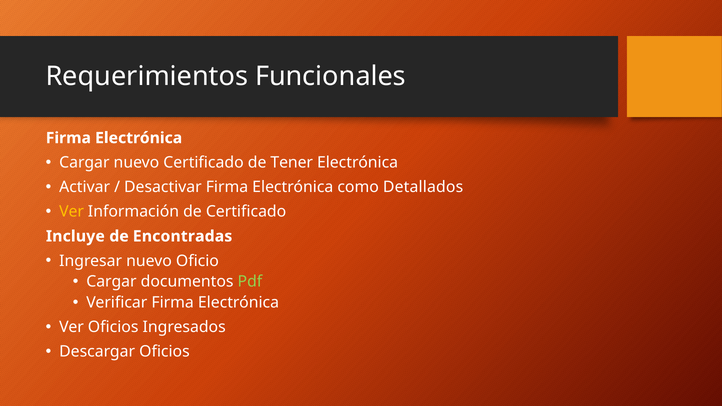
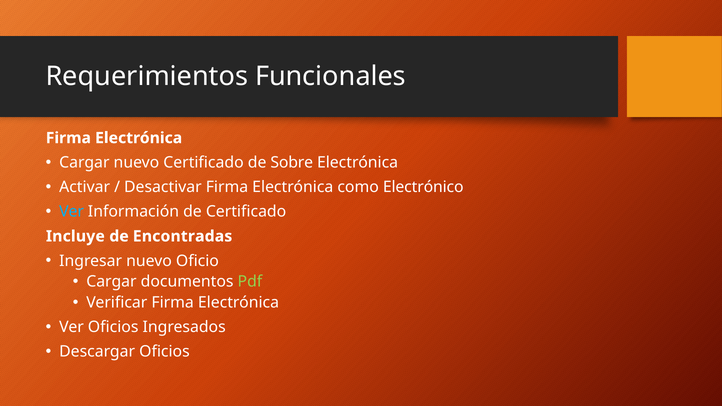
Tener: Tener -> Sobre
Detallados: Detallados -> Electrónico
Ver at (72, 212) colour: yellow -> light blue
